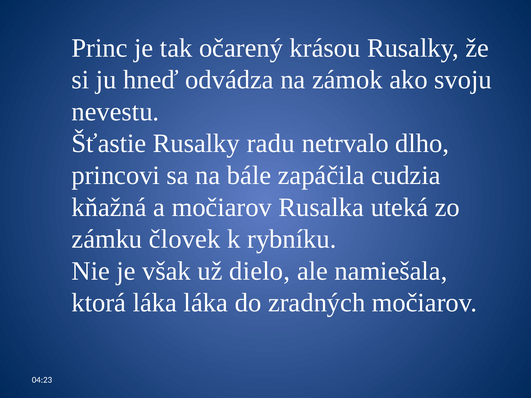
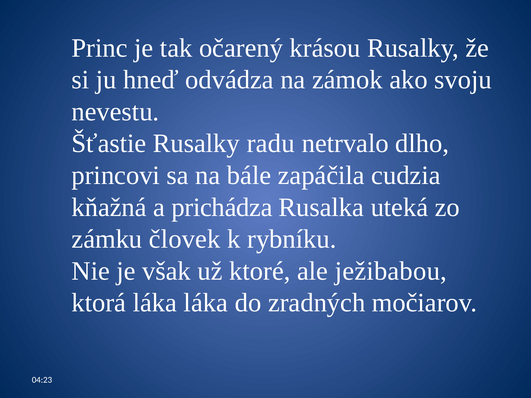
a močiarov: močiarov -> prichádza
dielo: dielo -> ktoré
namiešala: namiešala -> ježibabou
